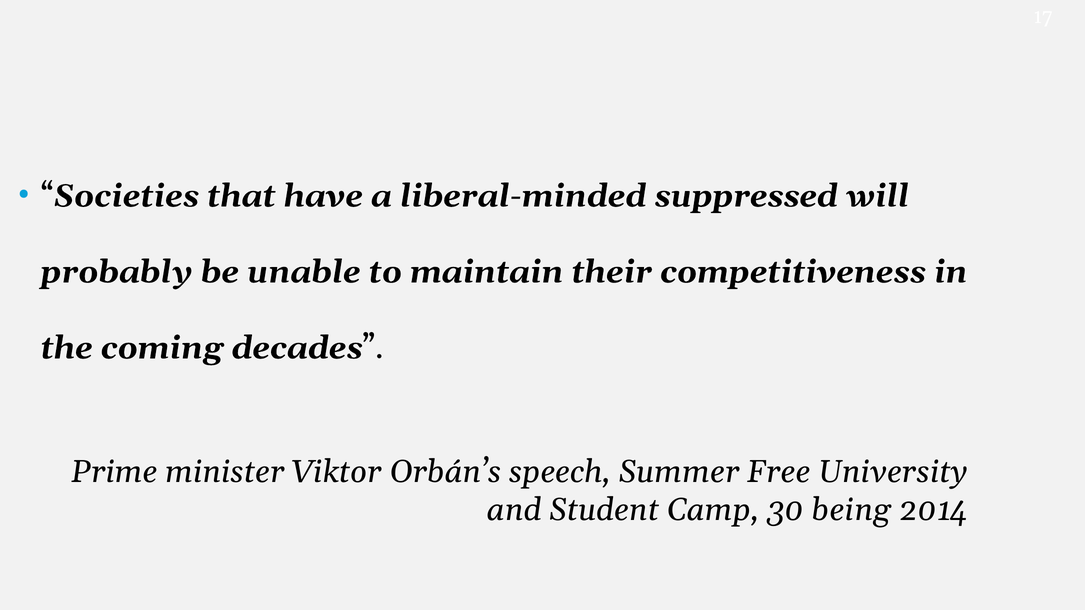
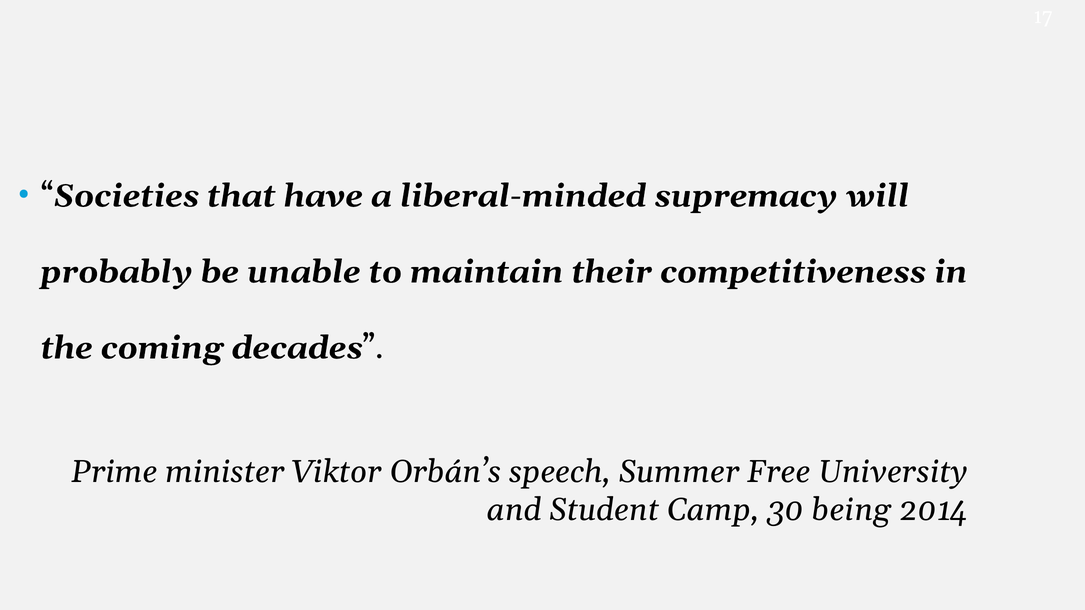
suppressed: suppressed -> supremacy
